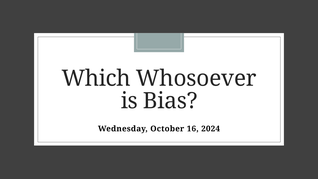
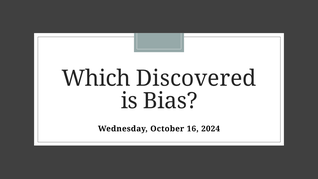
Whosoever: Whosoever -> Discovered
